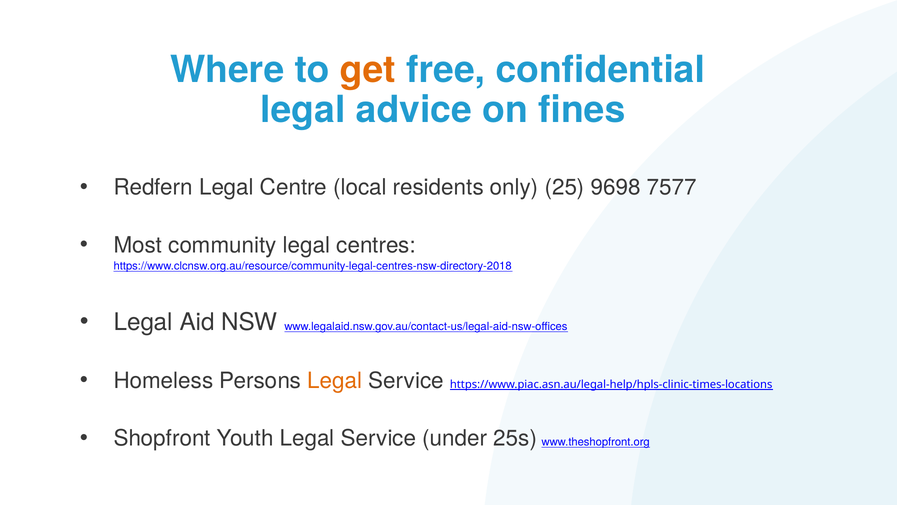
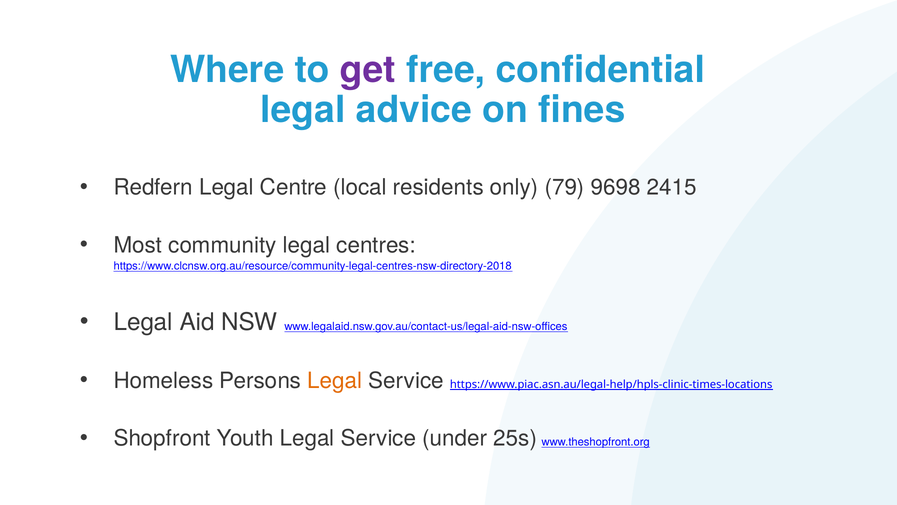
get colour: orange -> purple
25: 25 -> 79
7577: 7577 -> 2415
